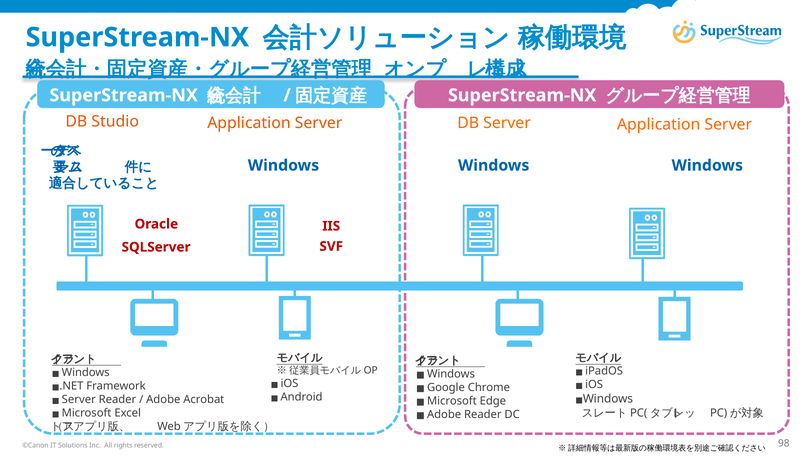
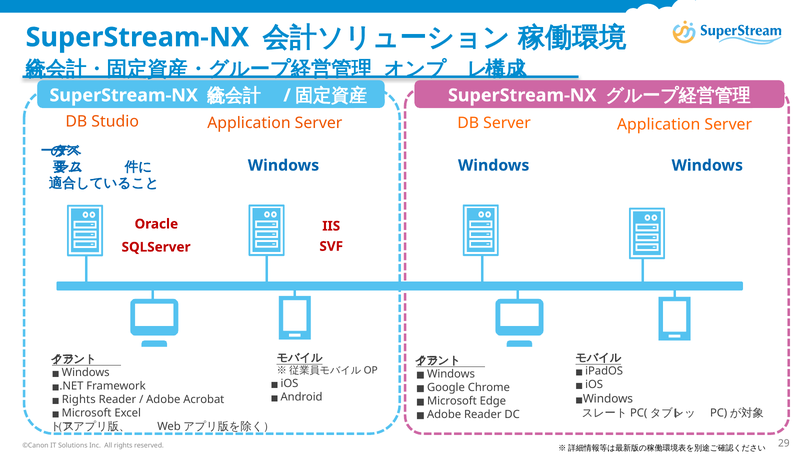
Server at (79, 399): Server -> Rights
98: 98 -> 29
